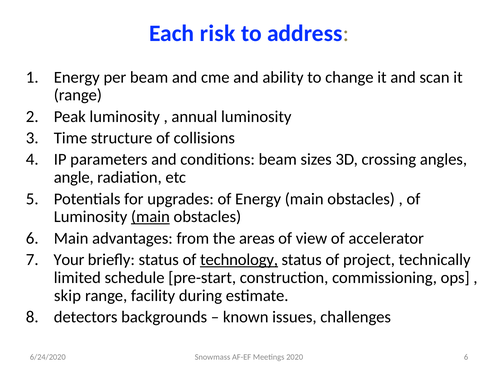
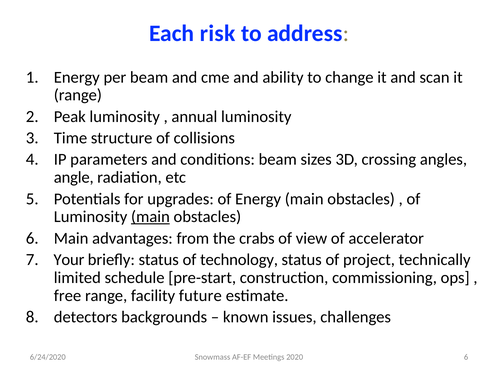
areas: areas -> crabs
technology underline: present -> none
skip: skip -> free
during: during -> future
